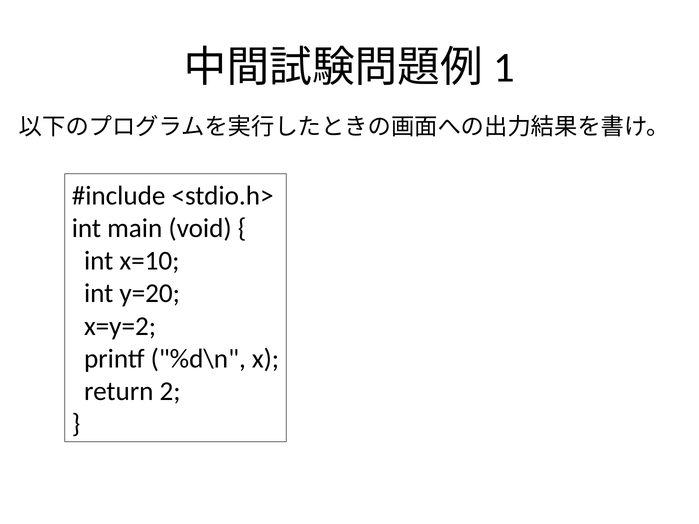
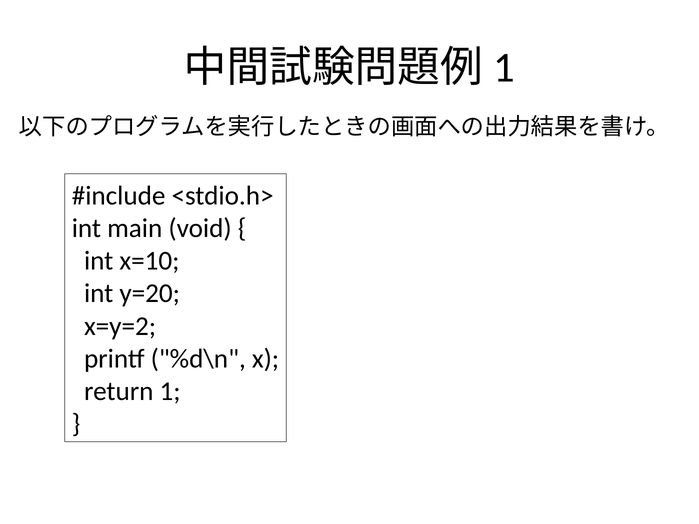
2: 2 -> 1
